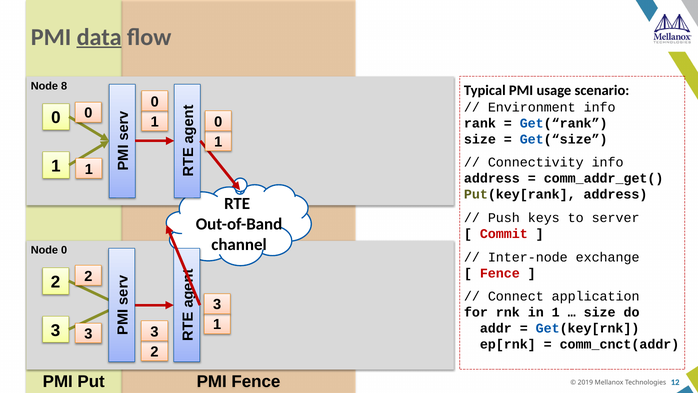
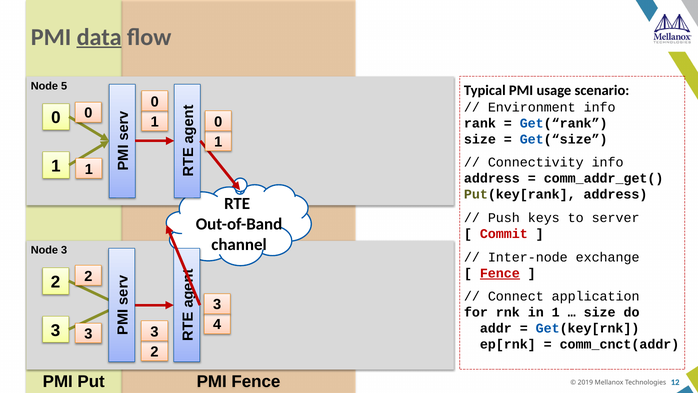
8: 8 -> 5
Node 0: 0 -> 3
Fence at (500, 273) underline: none -> present
1 at (217, 324): 1 -> 4
